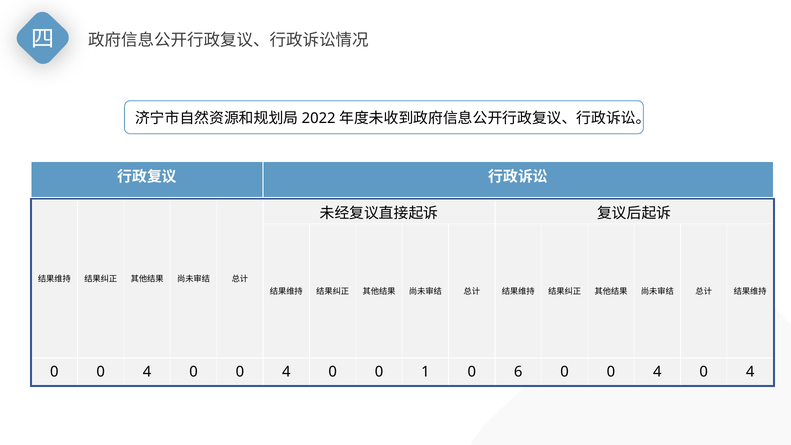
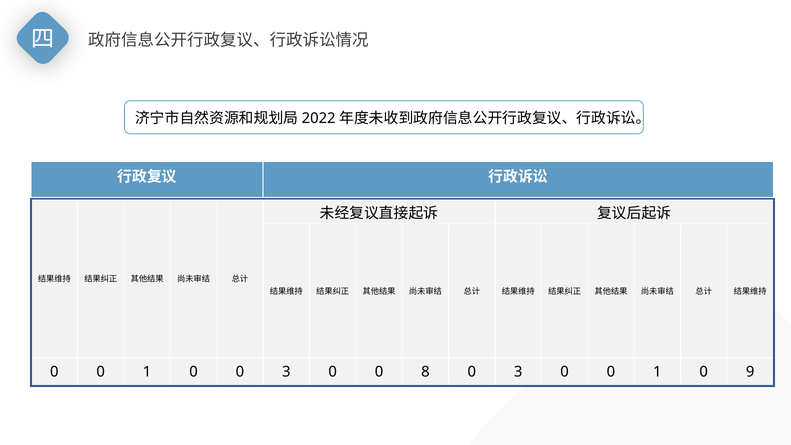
4 at (147, 372): 4 -> 1
4 at (286, 372): 4 -> 3
1: 1 -> 8
6 at (518, 372): 6 -> 3
4 at (657, 372): 4 -> 1
4 at (750, 372): 4 -> 9
